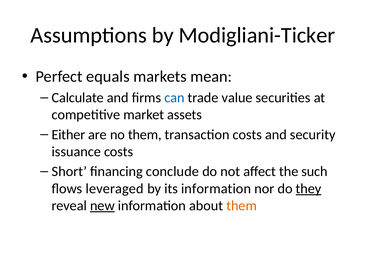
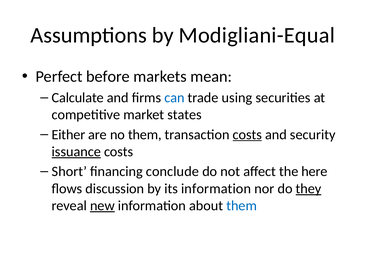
Modigliani-Ticker: Modigliani-Ticker -> Modigliani-Equal
equals: equals -> before
value: value -> using
assets: assets -> states
costs at (247, 135) underline: none -> present
issuance underline: none -> present
such: such -> here
leveraged: leveraged -> discussion
them at (242, 206) colour: orange -> blue
